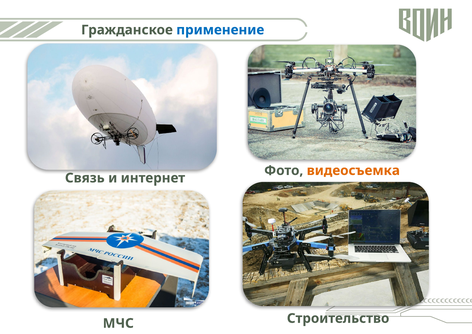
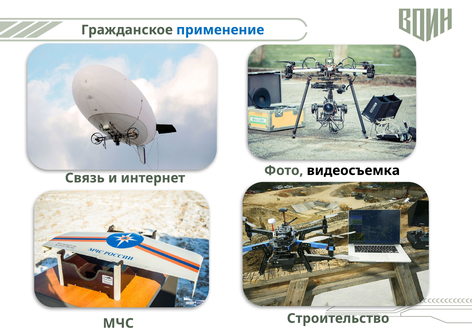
видеосъемка colour: orange -> black
